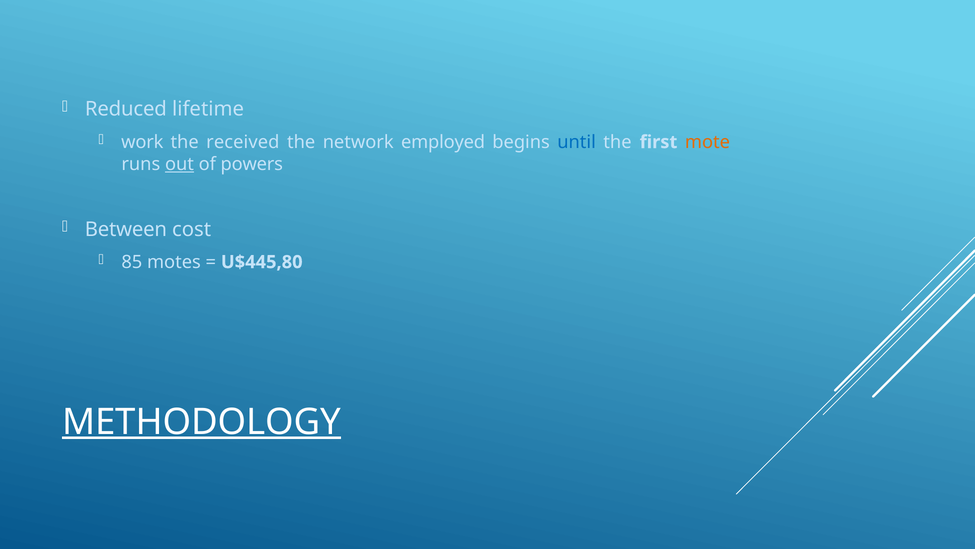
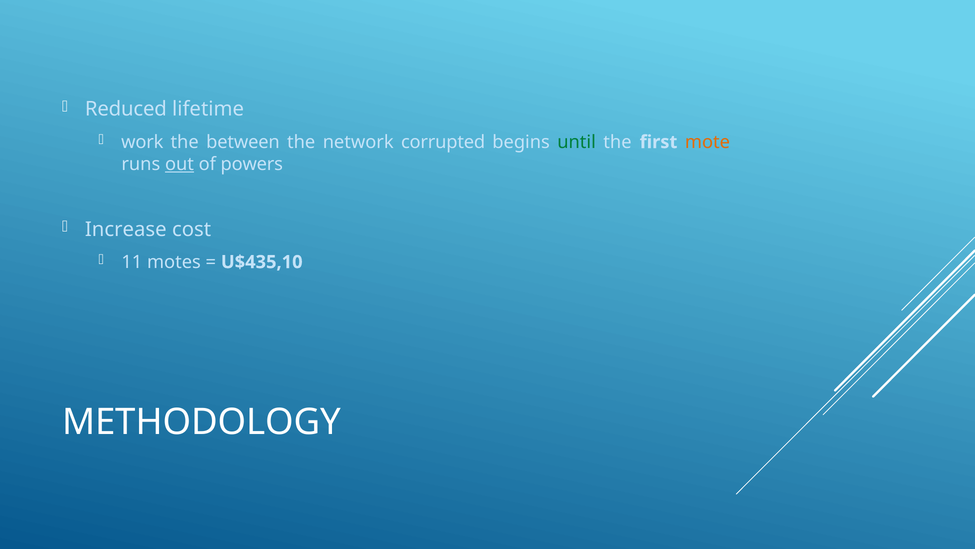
received: received -> between
employed: employed -> corrupted
until colour: blue -> green
Between: Between -> Increase
85: 85 -> 11
U$445,80: U$445,80 -> U$435,10
METHODOLOGY underline: present -> none
